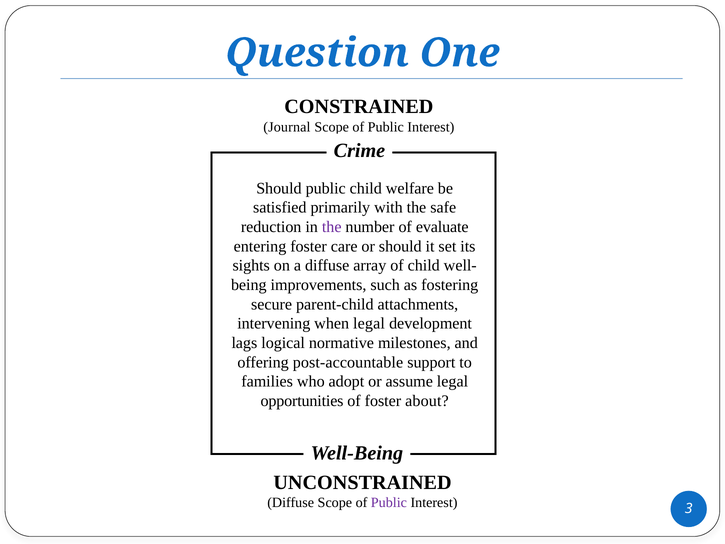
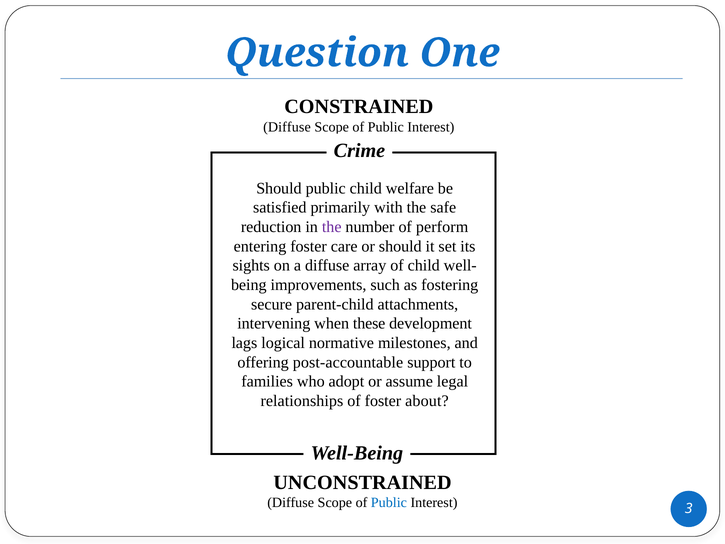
Journal at (287, 127): Journal -> Diffuse
evaluate: evaluate -> perform
when legal: legal -> these
opportunities: opportunities -> relationships
Public at (389, 502) colour: purple -> blue
